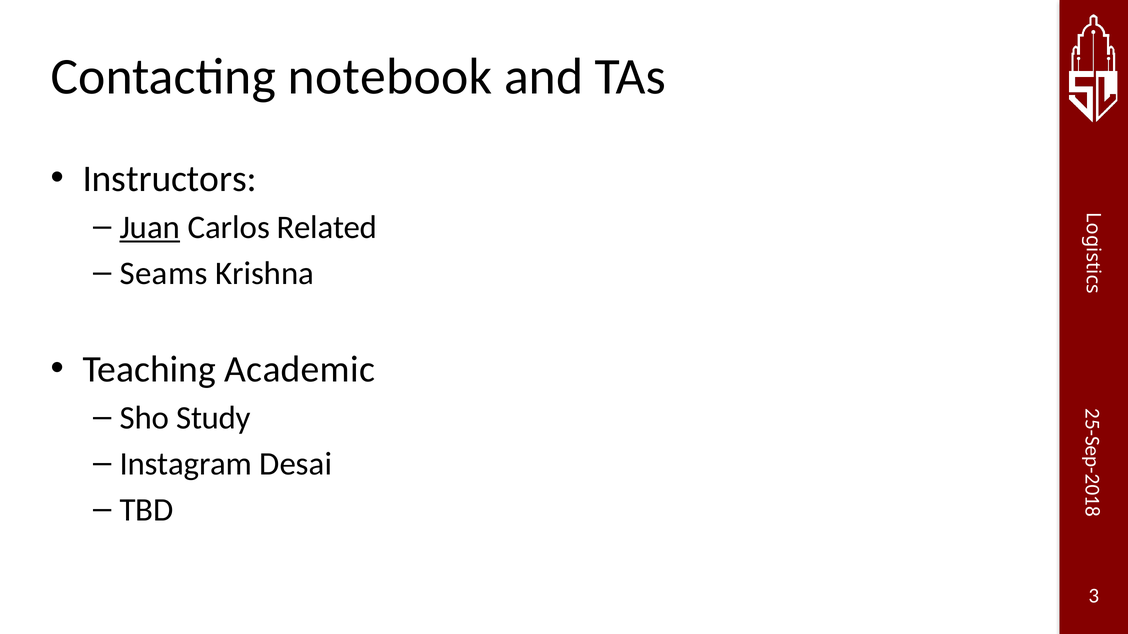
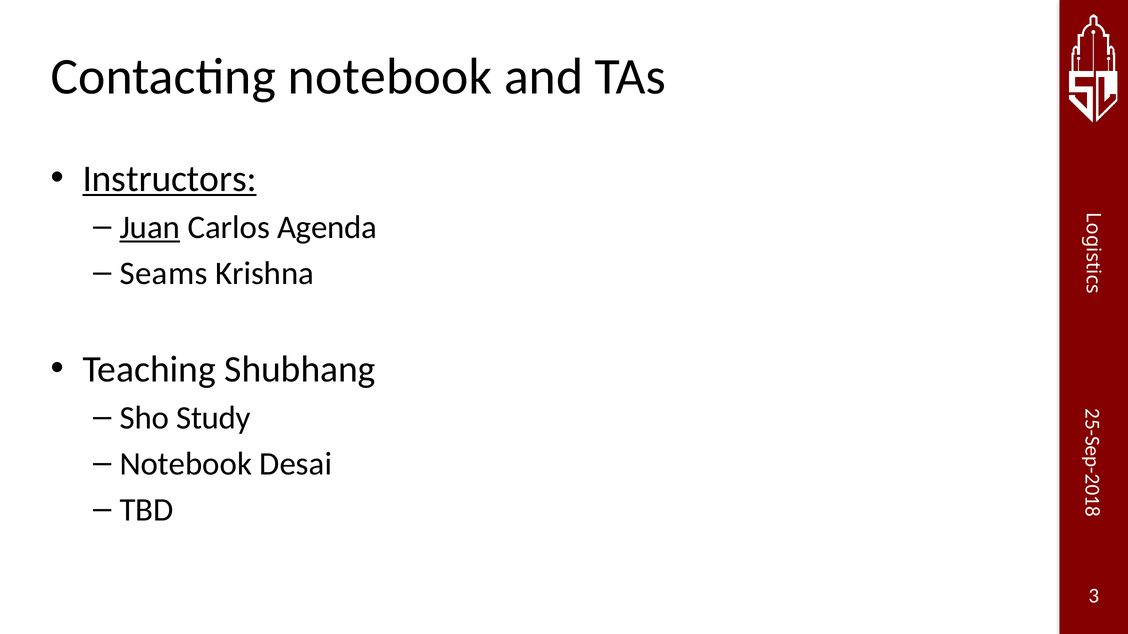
Instructors underline: none -> present
Related: Related -> Agenda
Academic: Academic -> Shubhang
Instagram at (186, 464): Instagram -> Notebook
